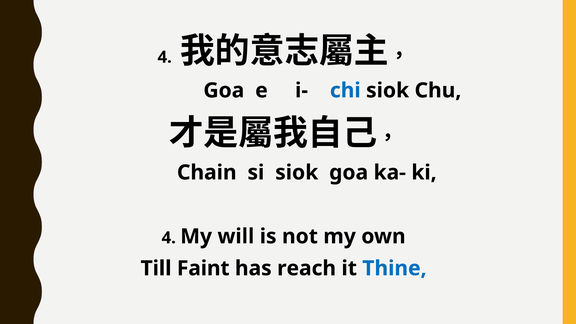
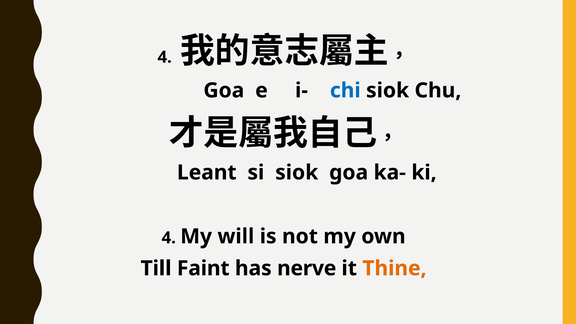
Chain: Chain -> Leant
reach: reach -> nerve
Thine colour: blue -> orange
